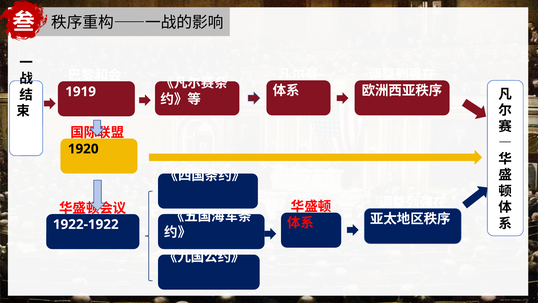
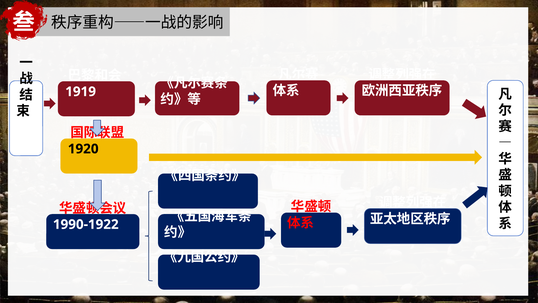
1922-1922: 1922-1922 -> 1990-1922
